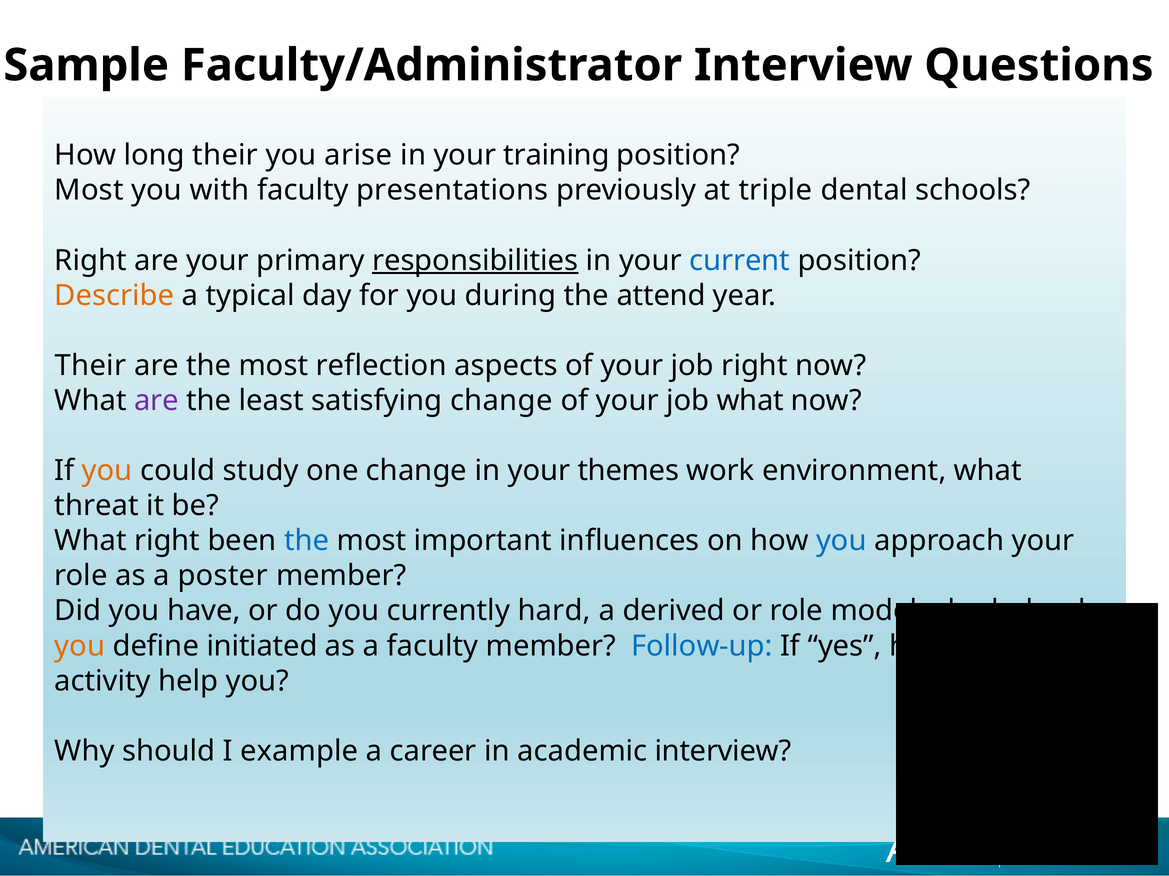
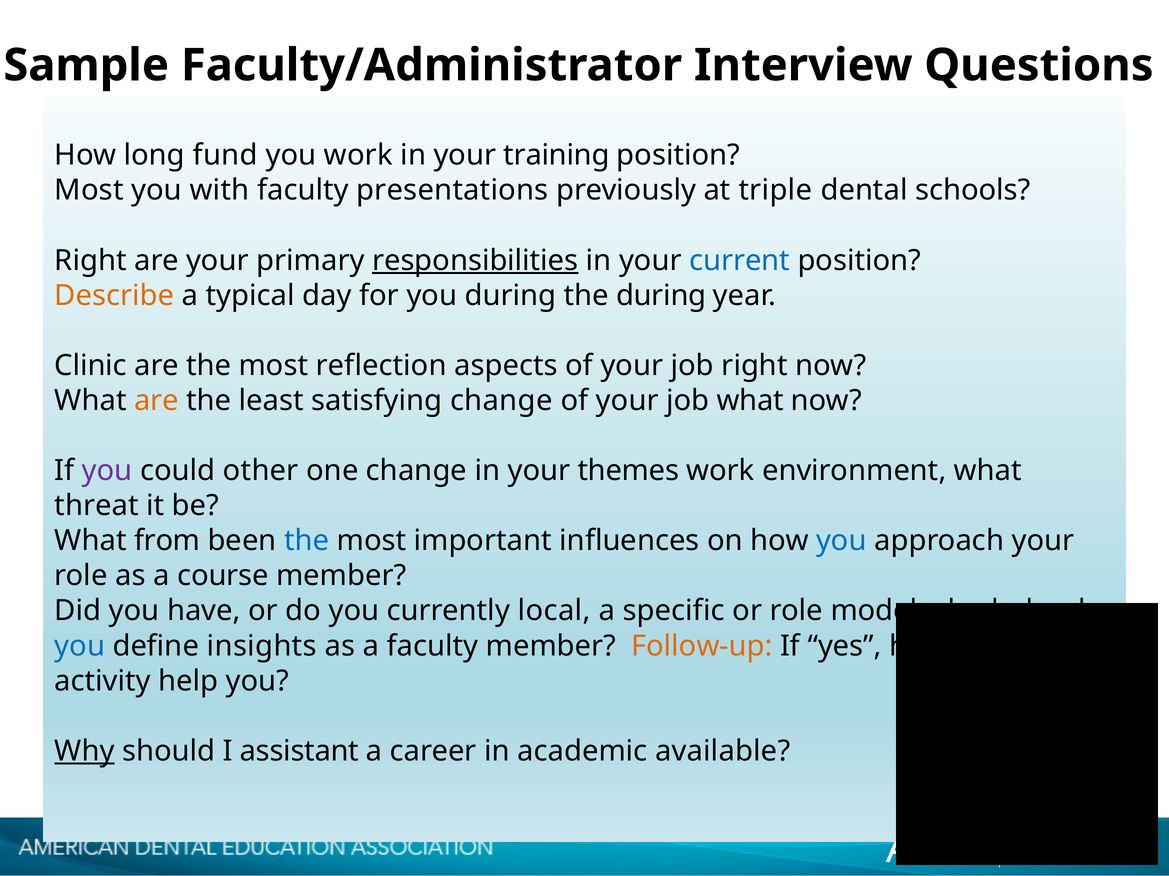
long their: their -> fund
you arise: arise -> work
the attend: attend -> during
Their at (90, 366): Their -> Clinic
are at (156, 401) colour: purple -> orange
you at (107, 471) colour: orange -> purple
study: study -> other
What right: right -> from
poster: poster -> course
hard: hard -> local
derived: derived -> specific
you at (80, 646) colour: orange -> blue
initiated: initiated -> insights
Follow-up colour: blue -> orange
Why underline: none -> present
example: example -> assistant
academic interview: interview -> available
